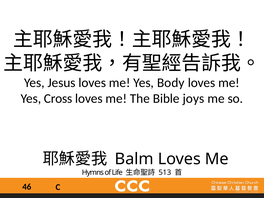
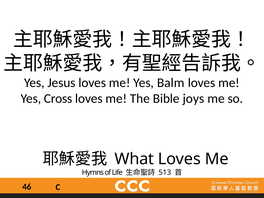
Body: Body -> Balm
Balm: Balm -> What
